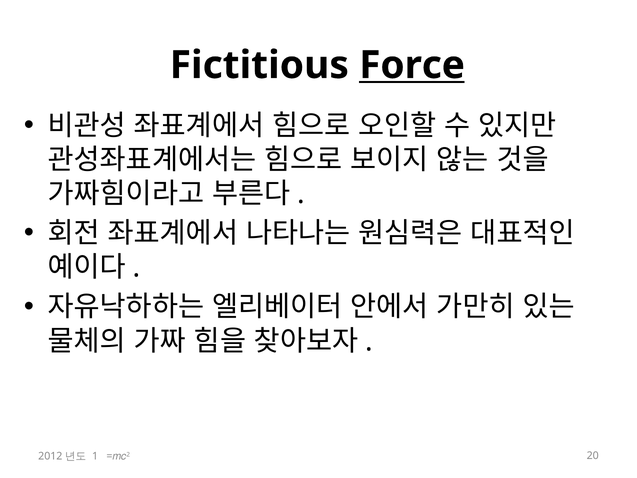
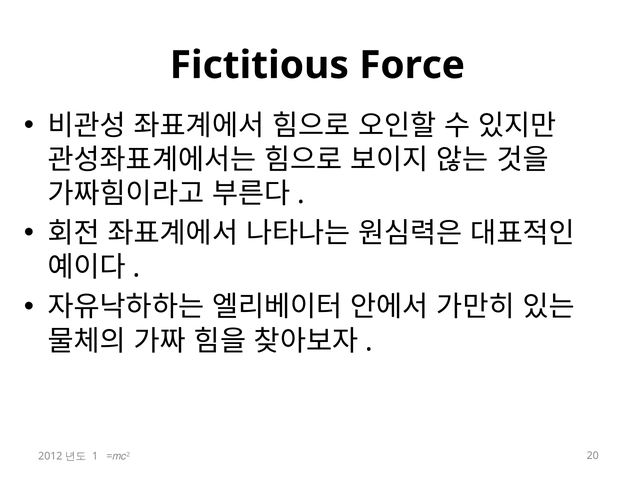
Force underline: present -> none
